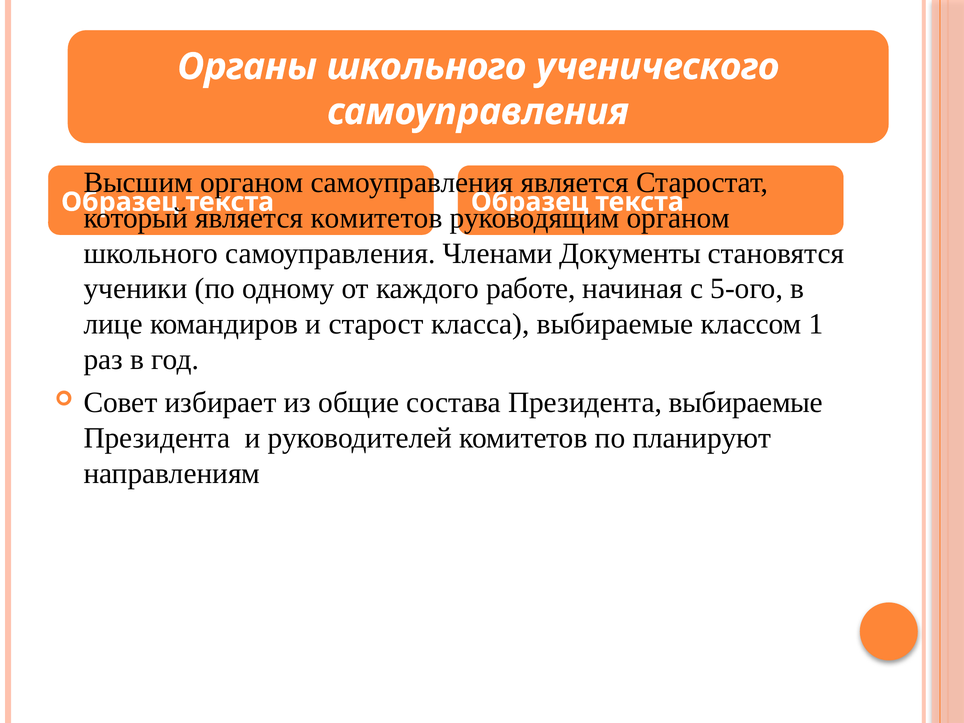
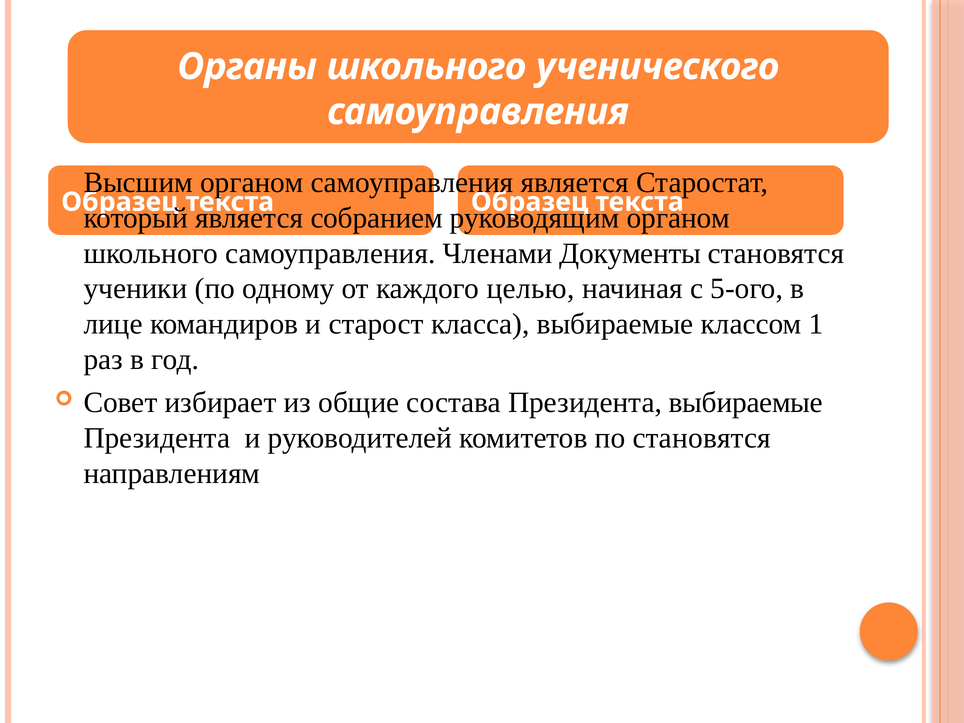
комитетов at (376, 218): комитетов -> собранием
работе: работе -> целью
по планируют: планируют -> становятся
